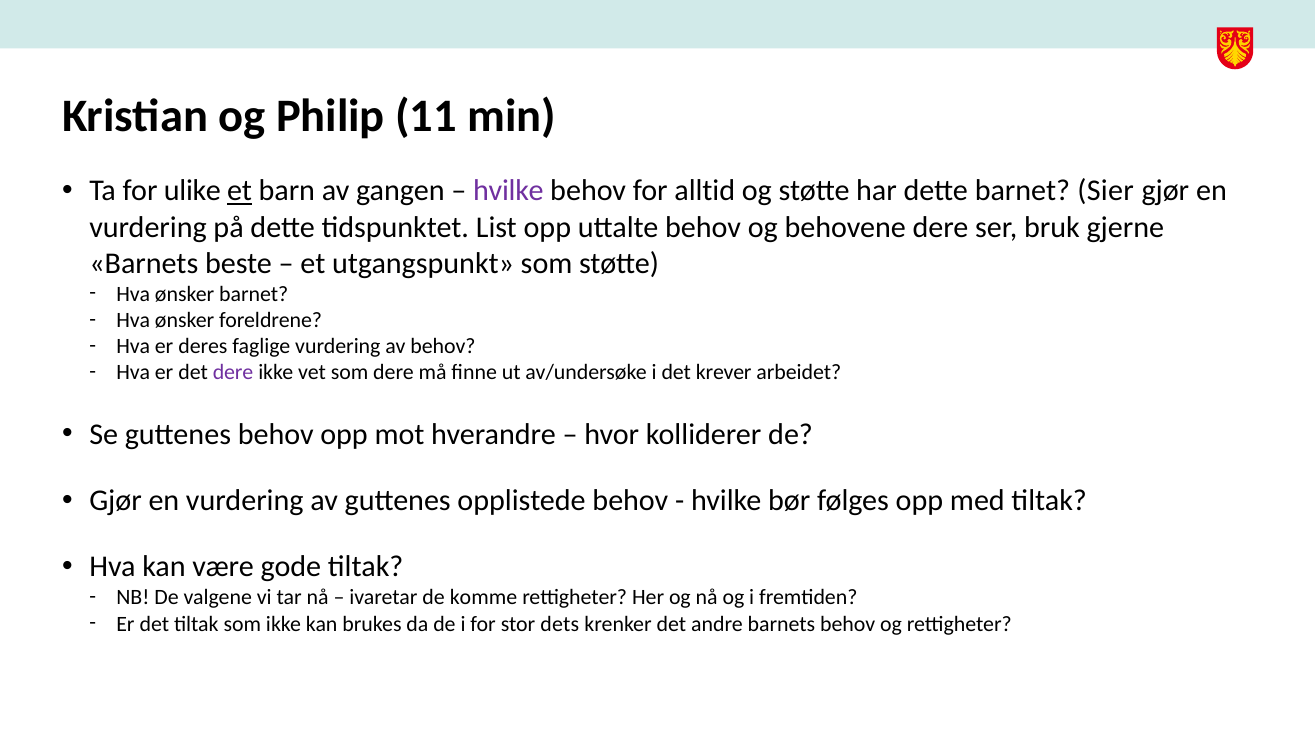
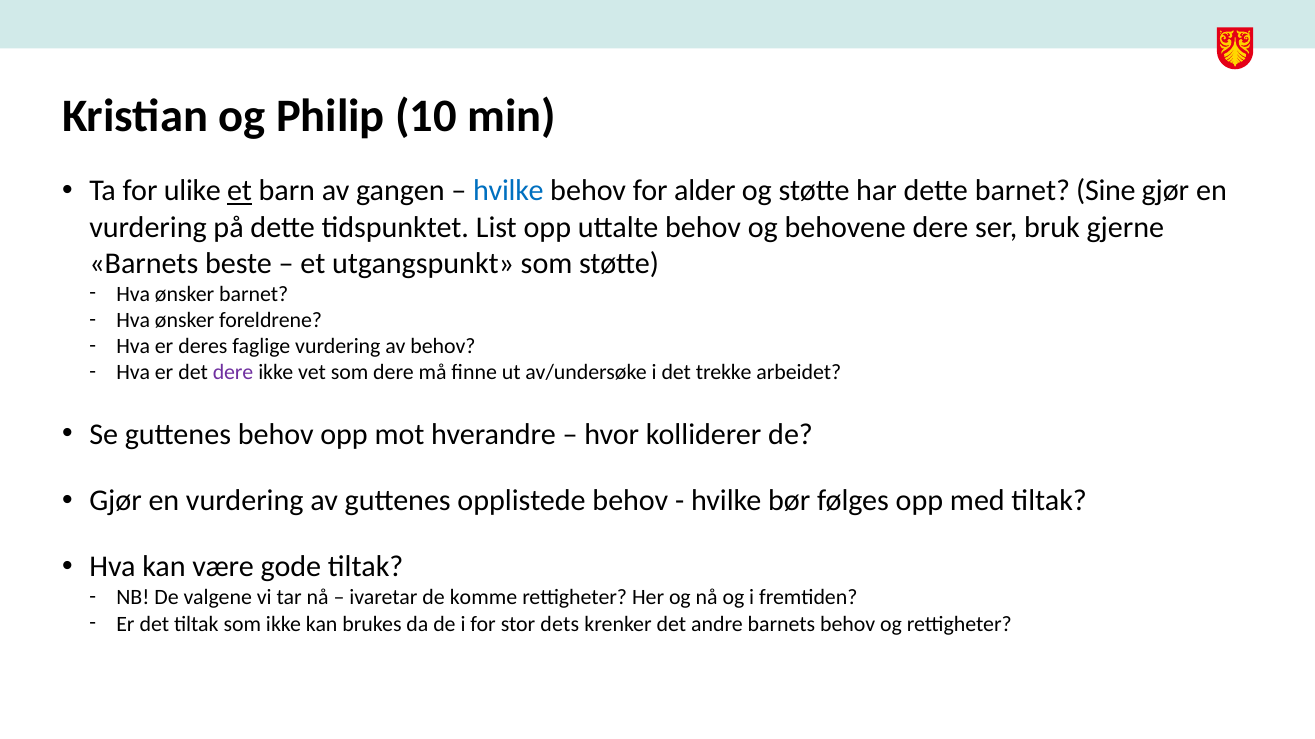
11: 11 -> 10
hvilke at (508, 191) colour: purple -> blue
alltid: alltid -> alder
Sier: Sier -> Sine
krever: krever -> trekke
